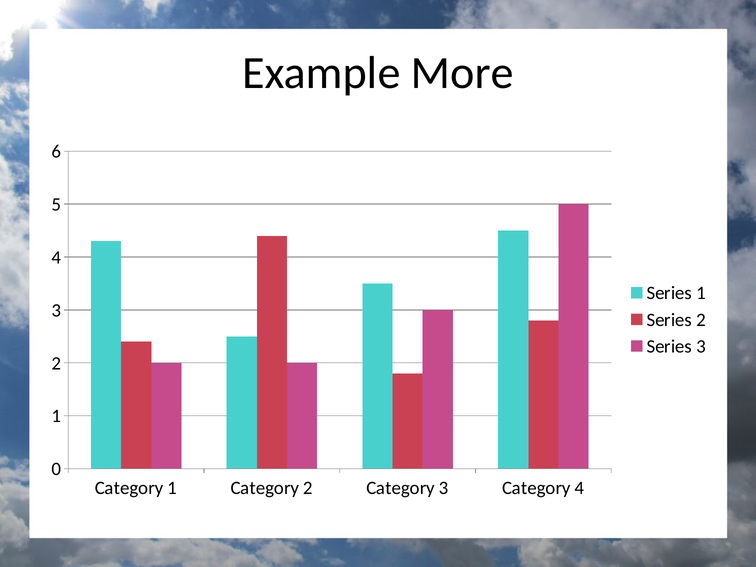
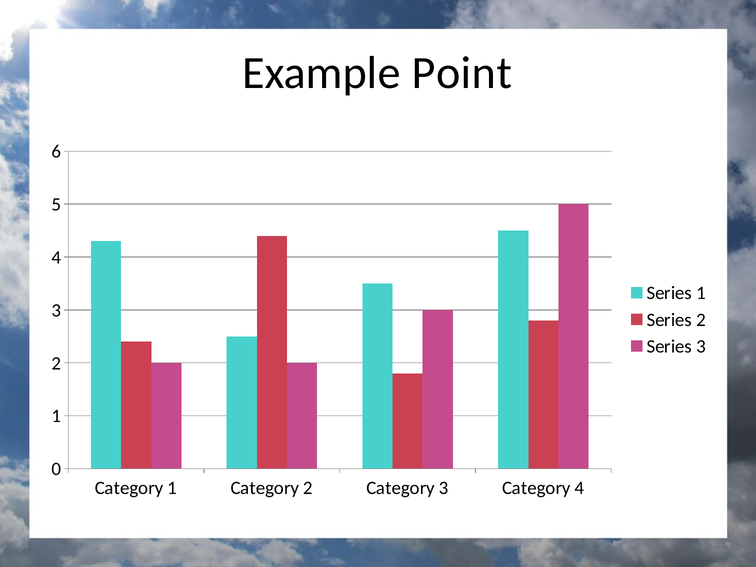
More: More -> Point
